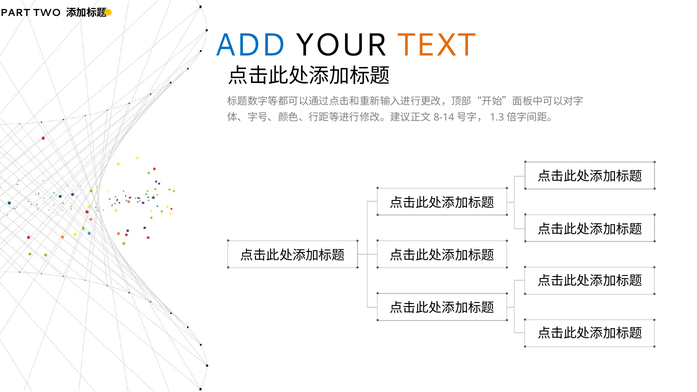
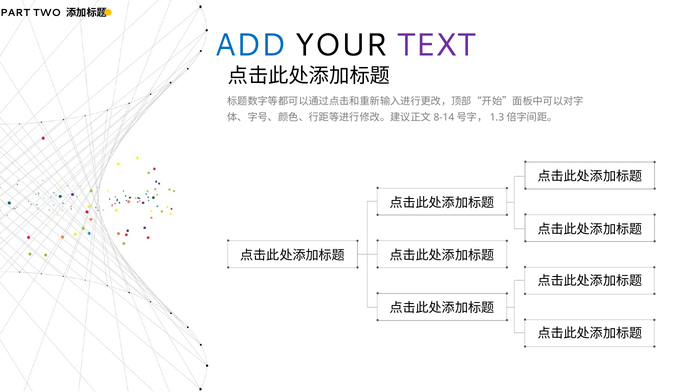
TEXT colour: orange -> purple
